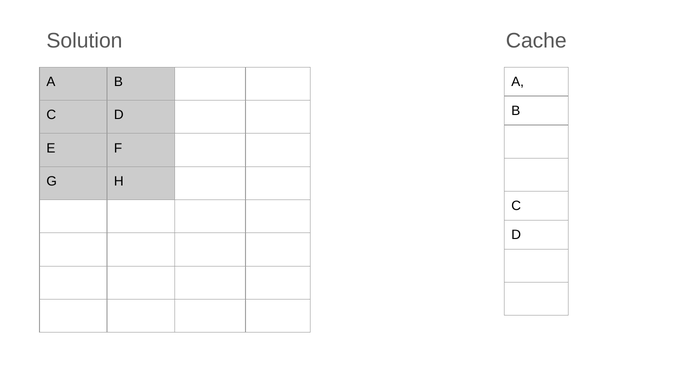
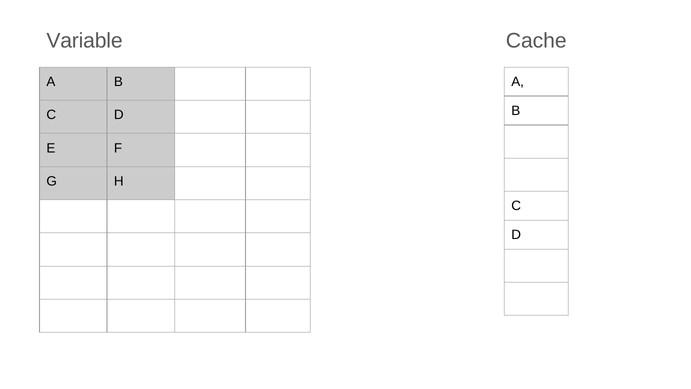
Solution: Solution -> Variable
